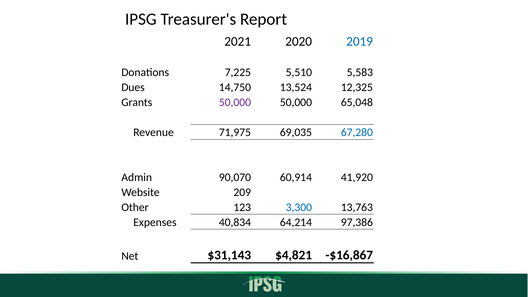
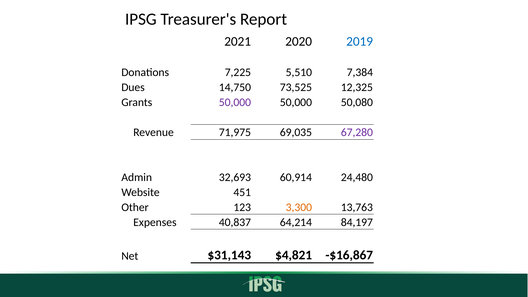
5,583: 5,583 -> 7,384
13,524: 13,524 -> 73,525
65,048: 65,048 -> 50,080
67,280 colour: blue -> purple
90,070: 90,070 -> 32,693
41,920: 41,920 -> 24,480
209: 209 -> 451
3,300 colour: blue -> orange
40,834: 40,834 -> 40,837
97,386: 97,386 -> 84,197
